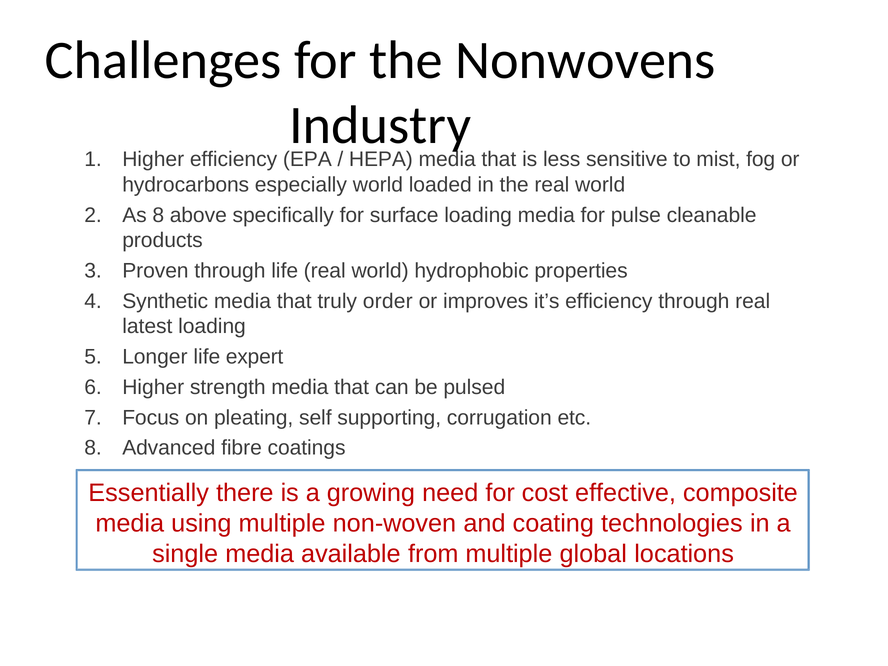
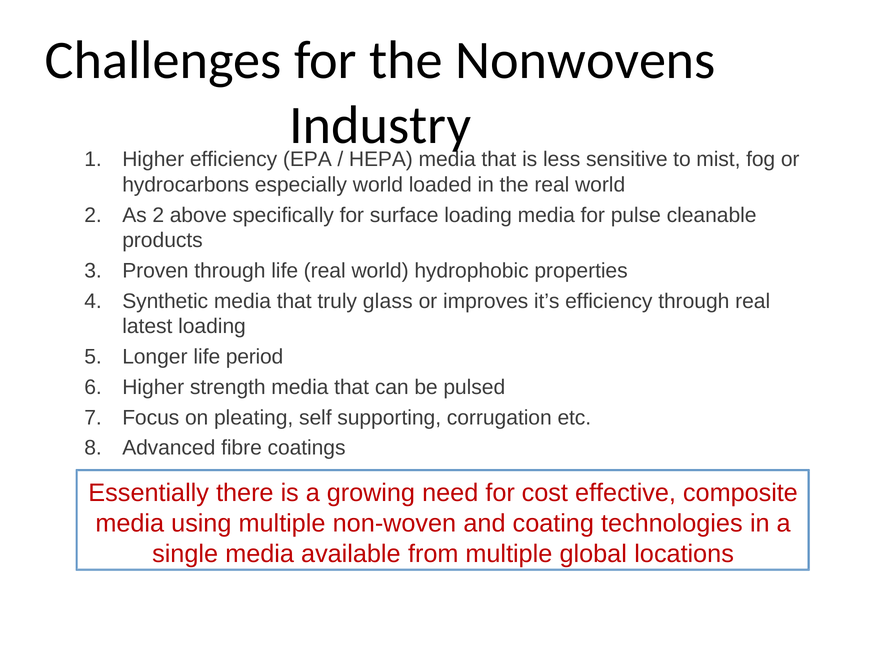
As 8: 8 -> 2
order: order -> glass
expert: expert -> period
